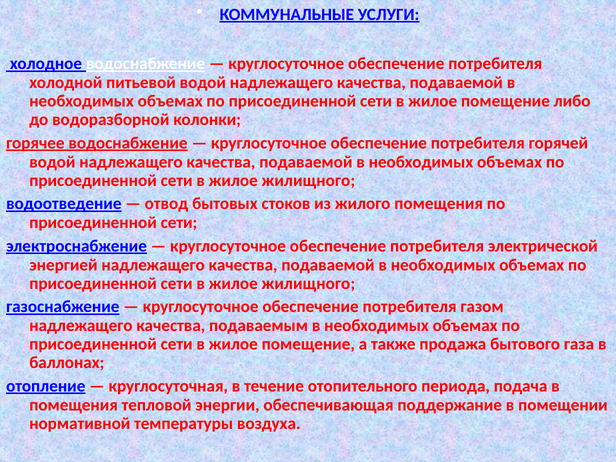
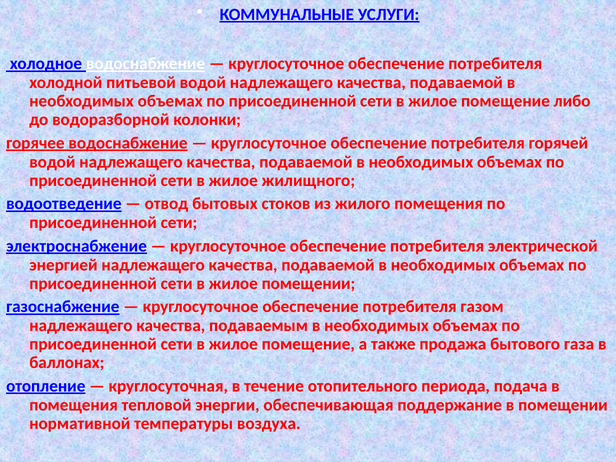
жилищного at (308, 283): жилищного -> помещении
